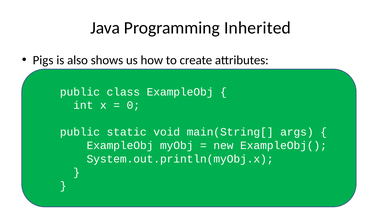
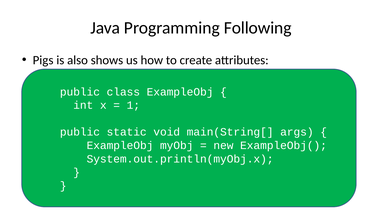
Inherited: Inherited -> Following
0: 0 -> 1
